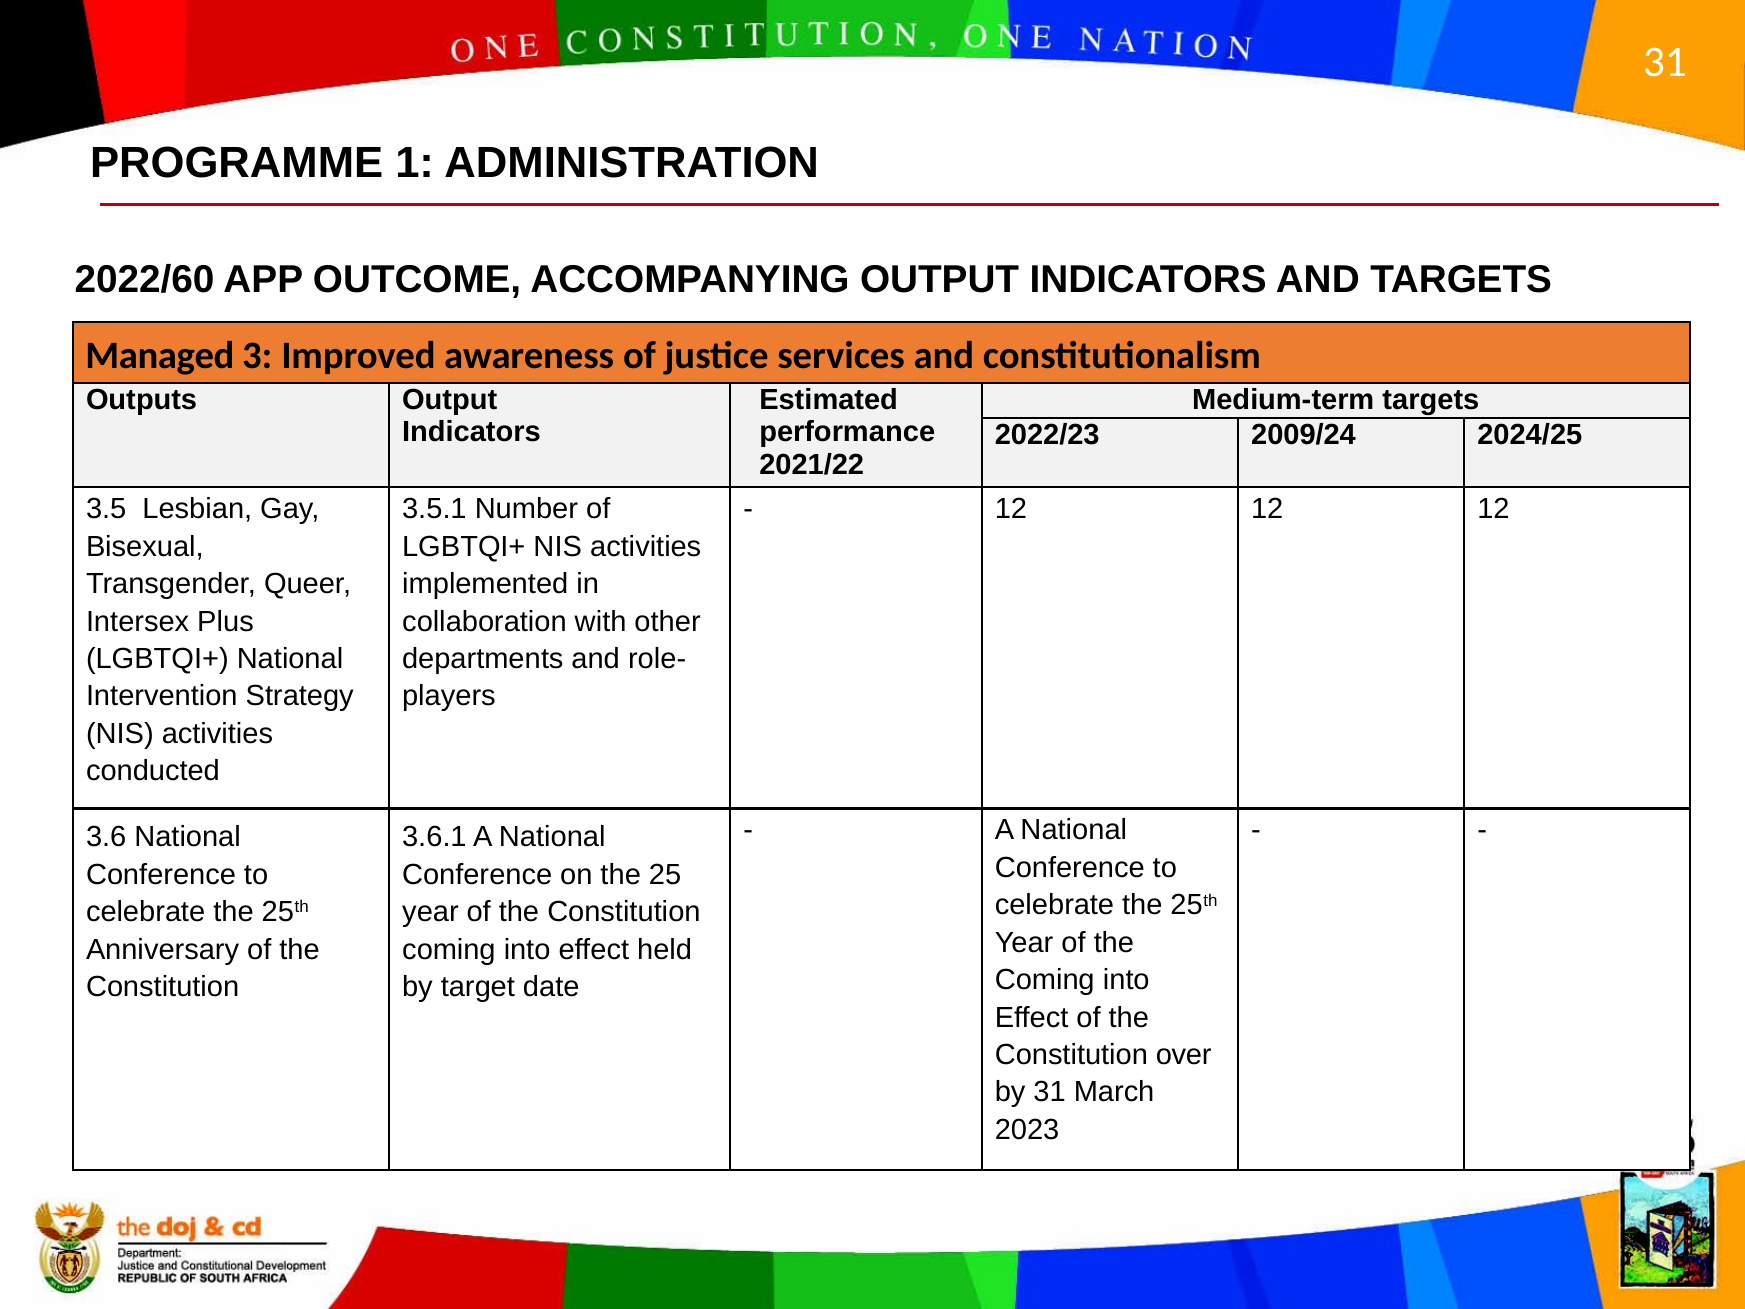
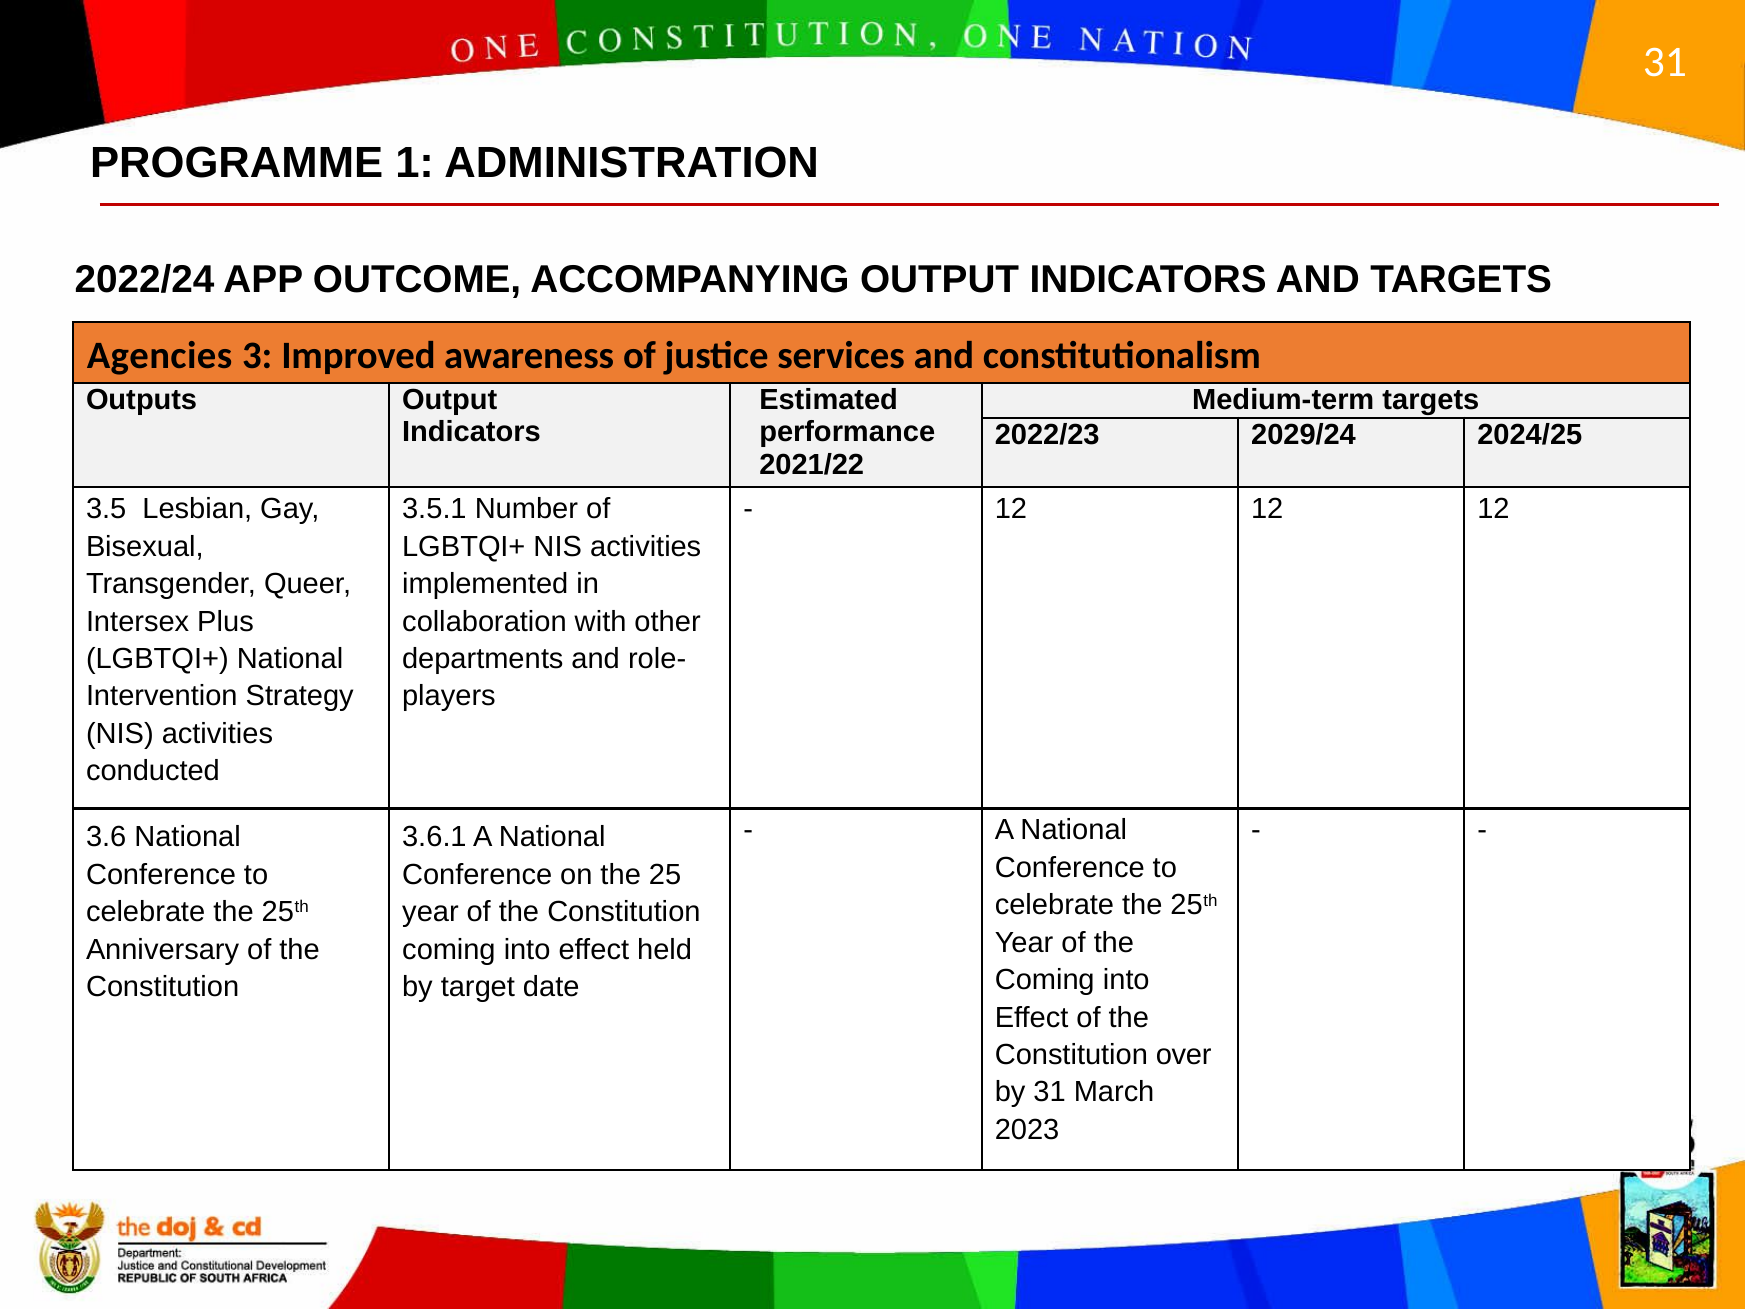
2022/60: 2022/60 -> 2022/24
Managed: Managed -> Agencies
2009/24: 2009/24 -> 2029/24
